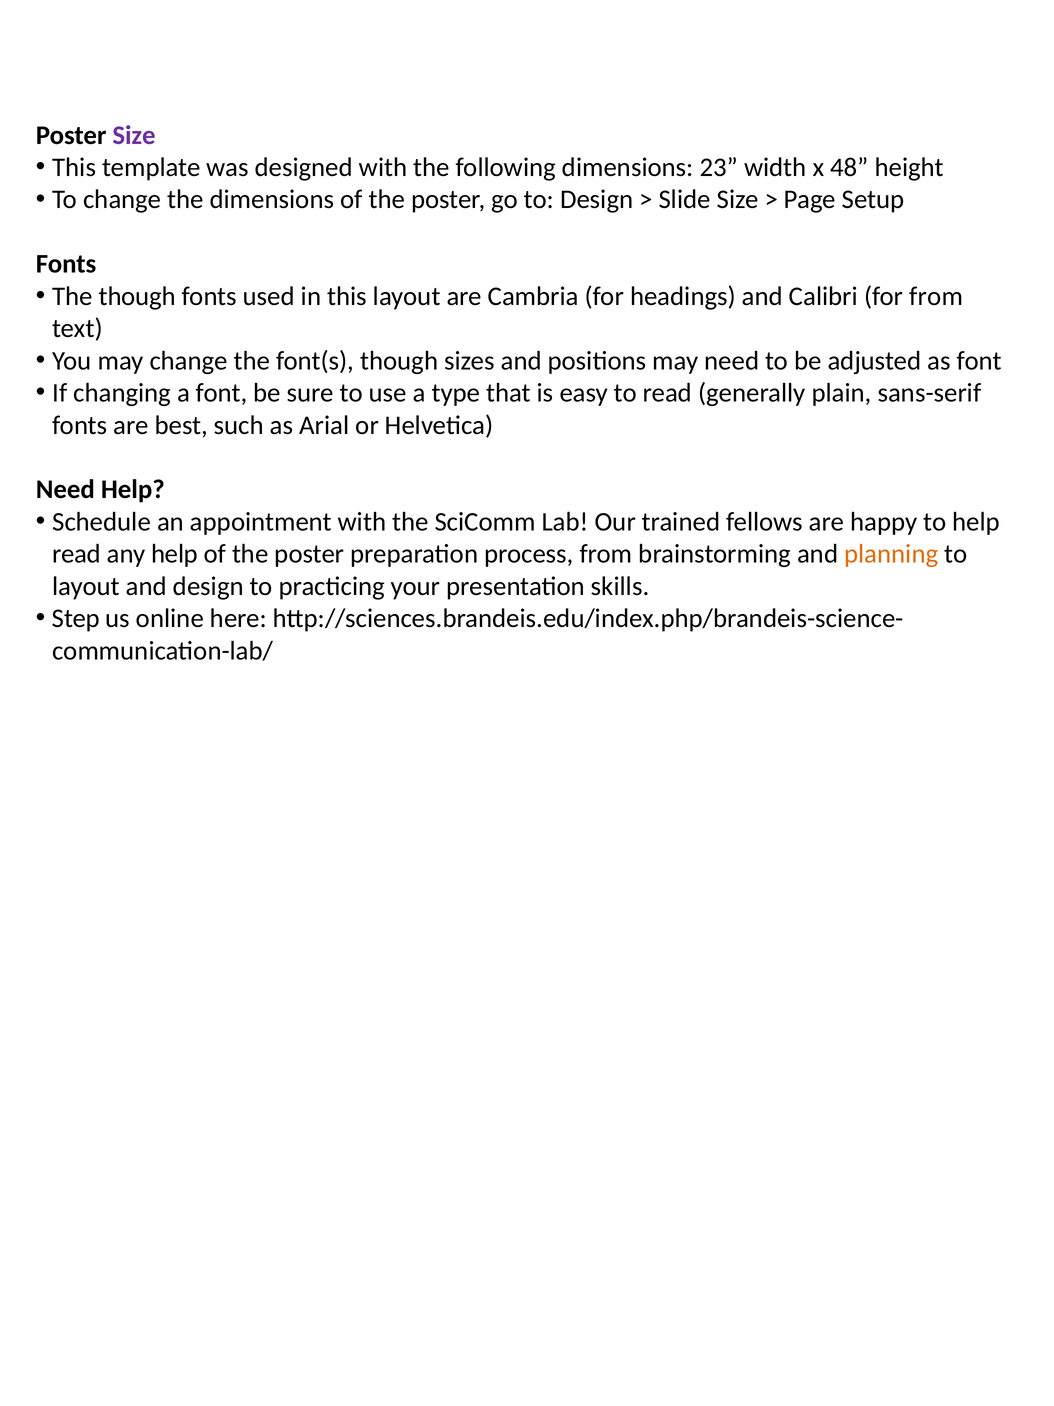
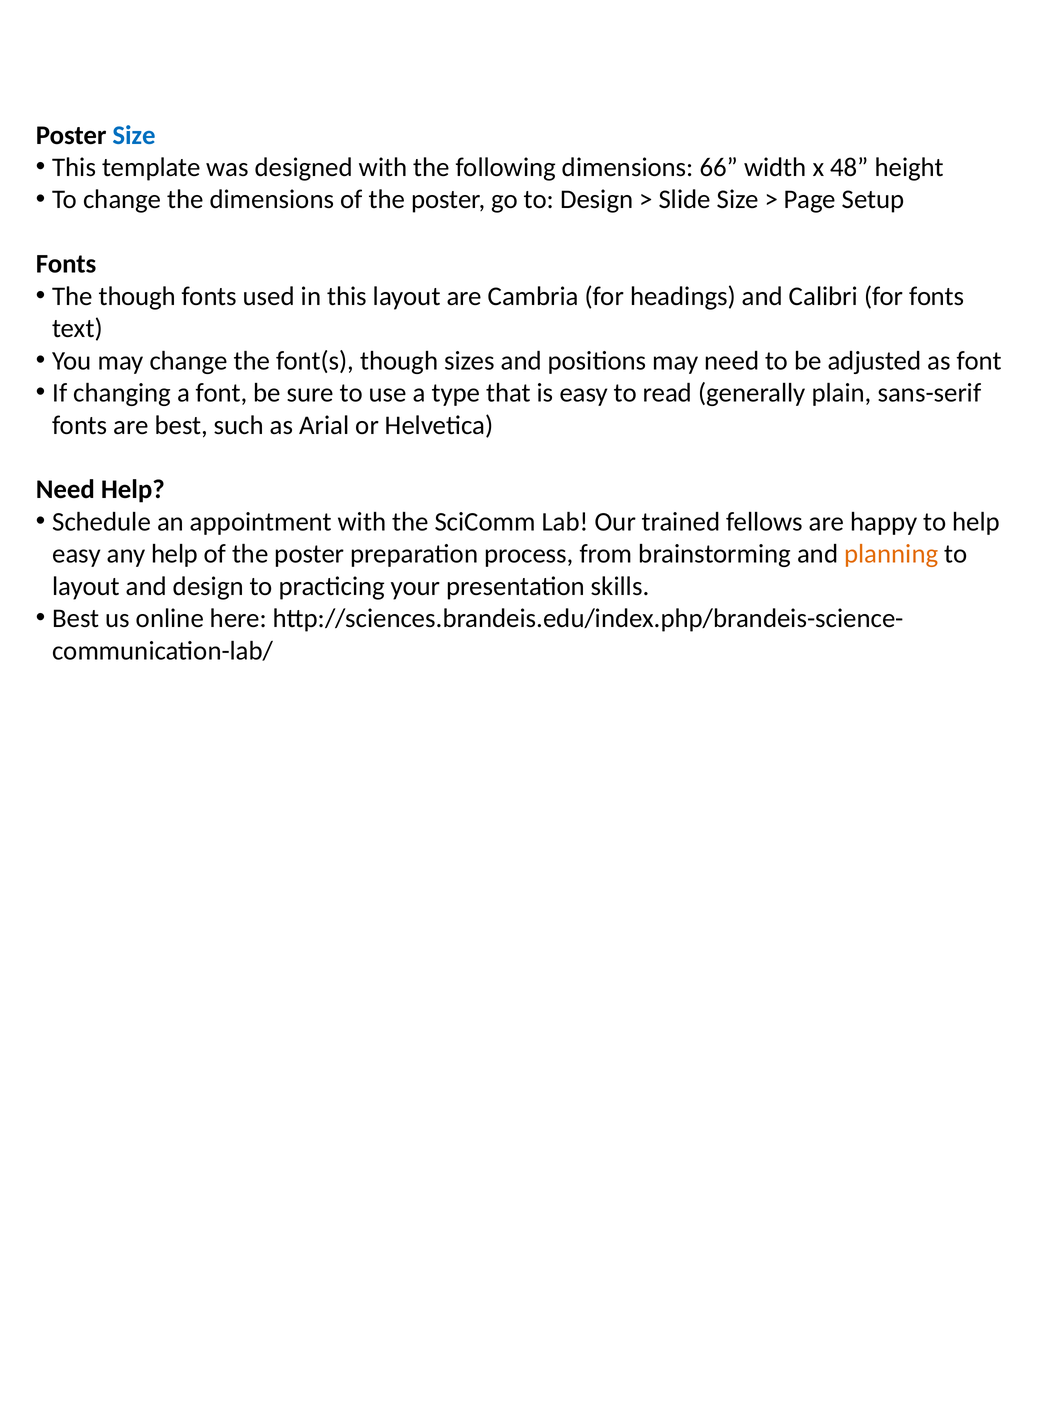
Size at (134, 135) colour: purple -> blue
23: 23 -> 66
for from: from -> fonts
read at (77, 554): read -> easy
Step at (76, 618): Step -> Best
